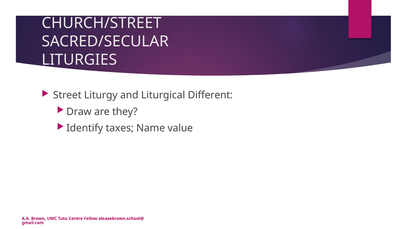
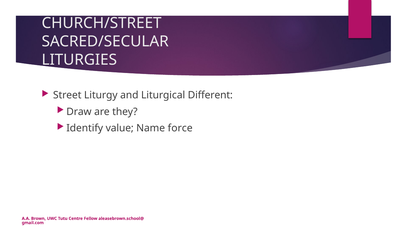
taxes: taxes -> value
value: value -> force
